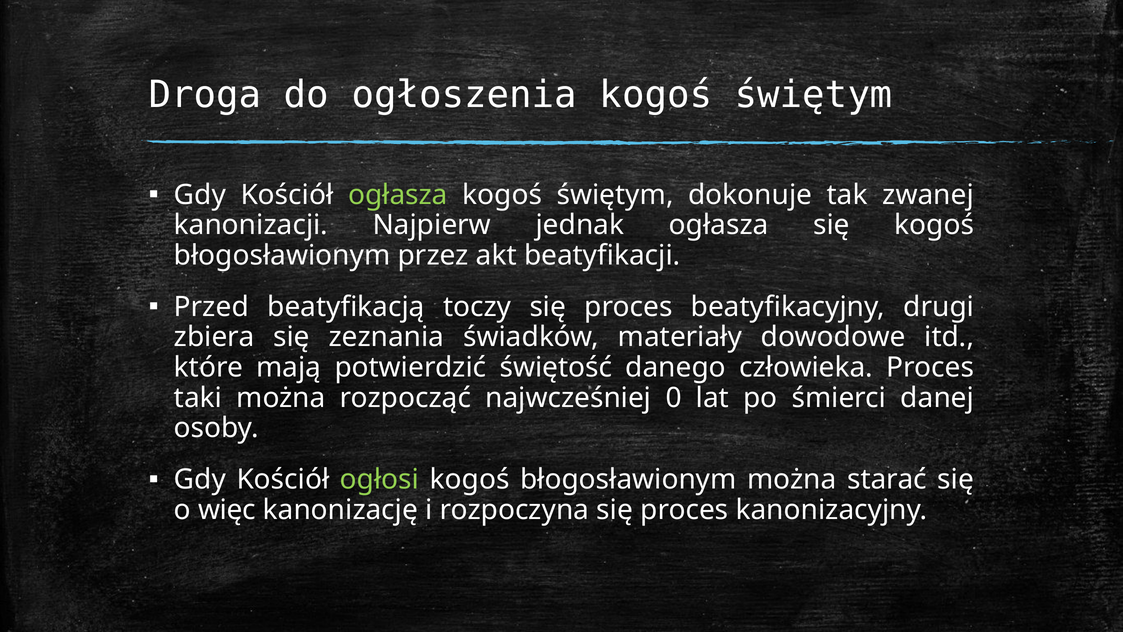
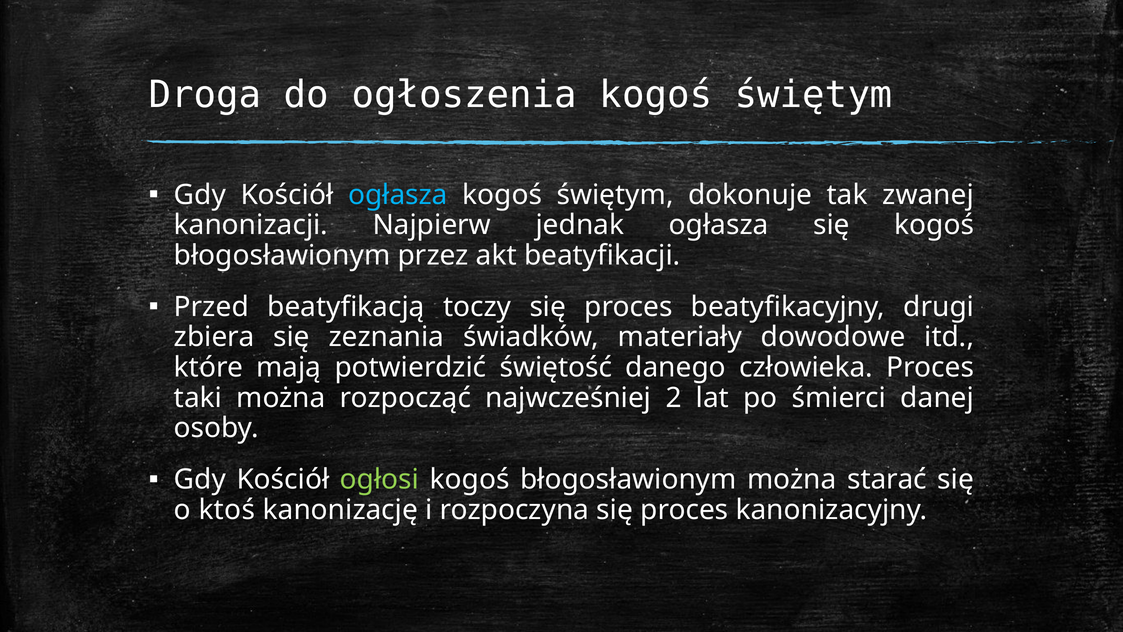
ogłasza at (398, 195) colour: light green -> light blue
0: 0 -> 2
więc: więc -> ktoś
